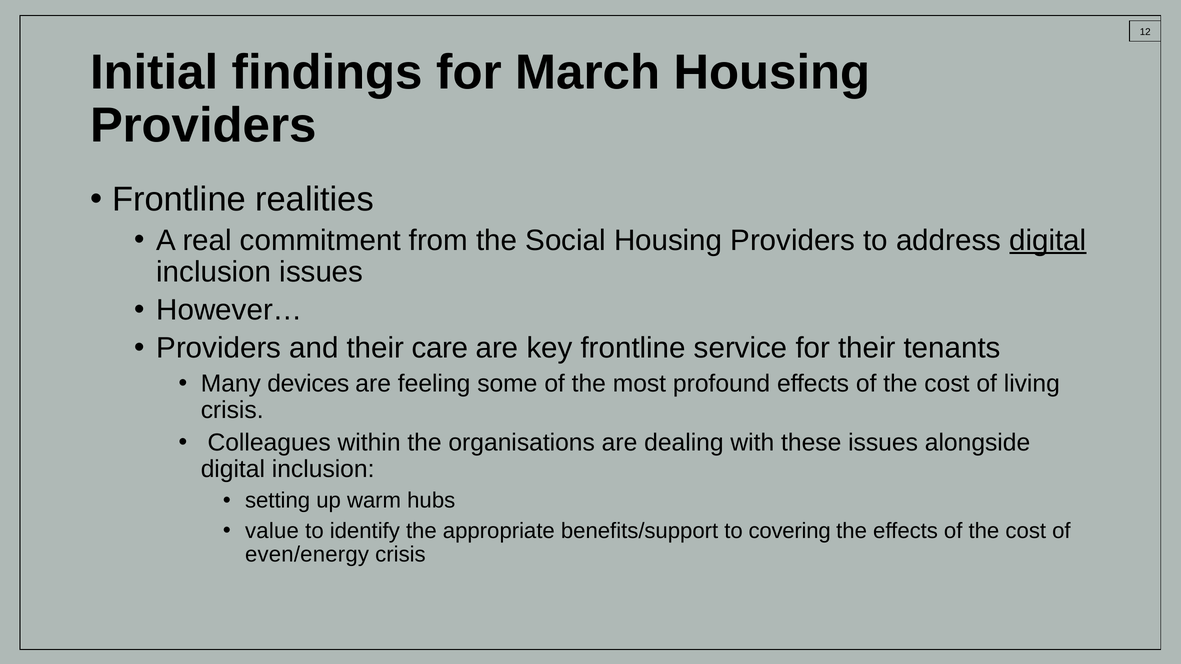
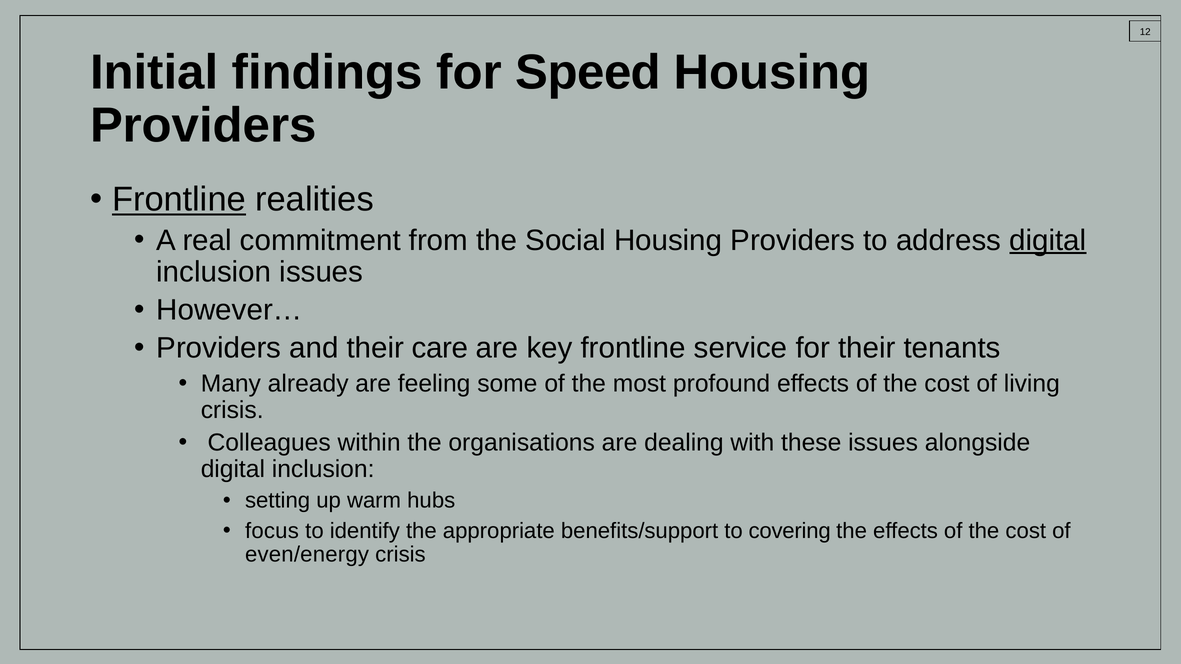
March: March -> Speed
Frontline at (179, 200) underline: none -> present
devices: devices -> already
value: value -> focus
